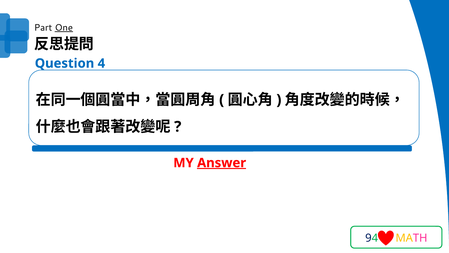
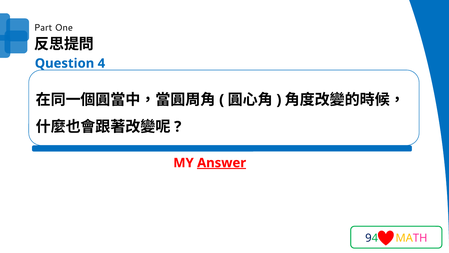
One underline: present -> none
